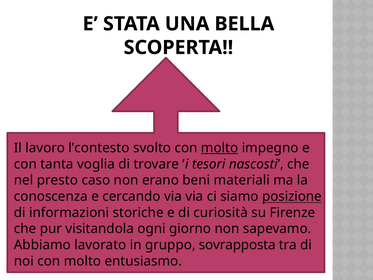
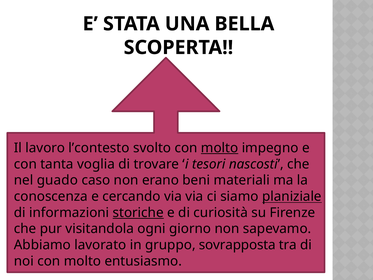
presto: presto -> guado
posizione: posizione -> planiziale
storiche underline: none -> present
